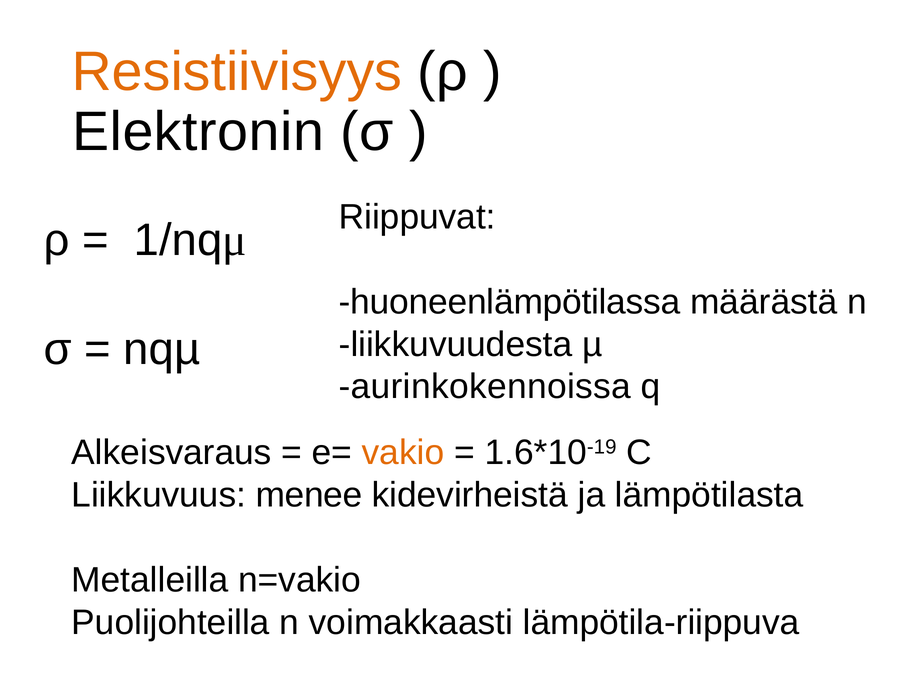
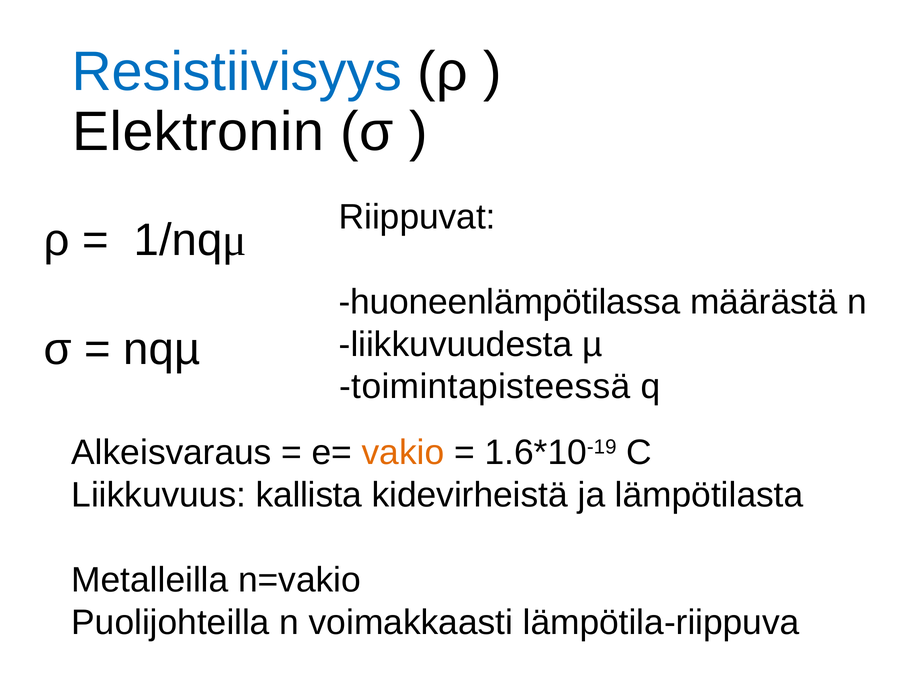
Resistiivisyys colour: orange -> blue
aurinkokennoissa: aurinkokennoissa -> toimintapisteessä
menee: menee -> kallista
